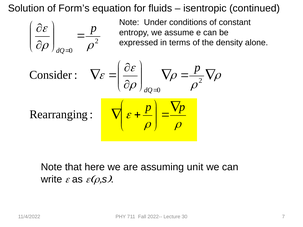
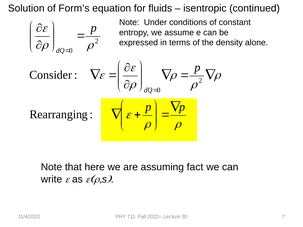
unit: unit -> fact
